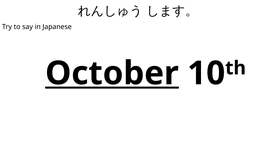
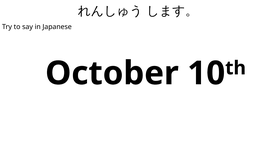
October underline: present -> none
